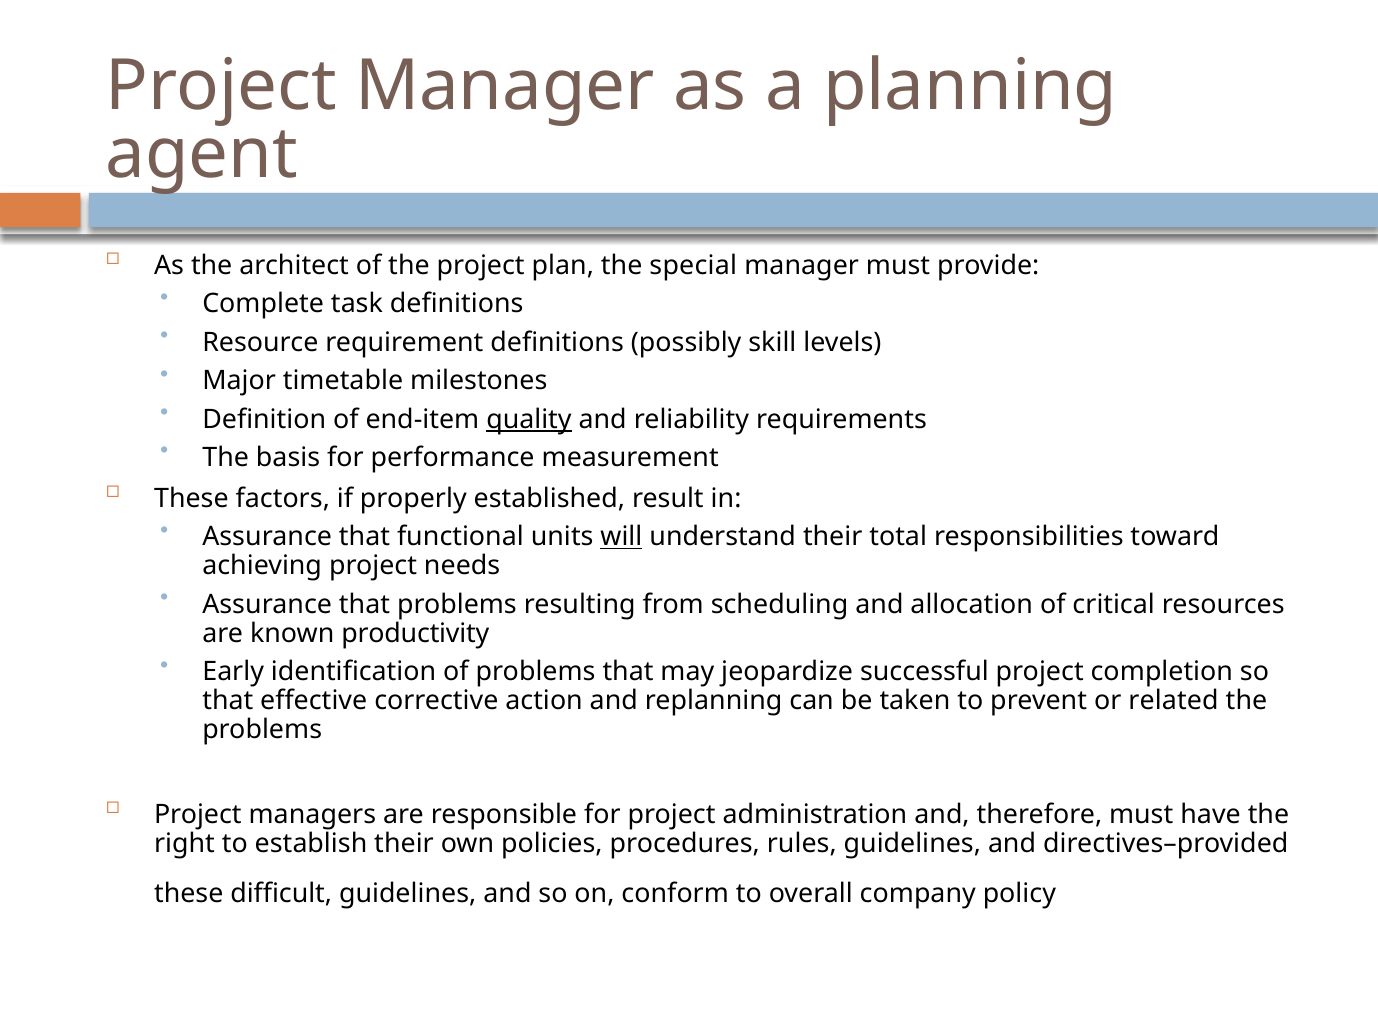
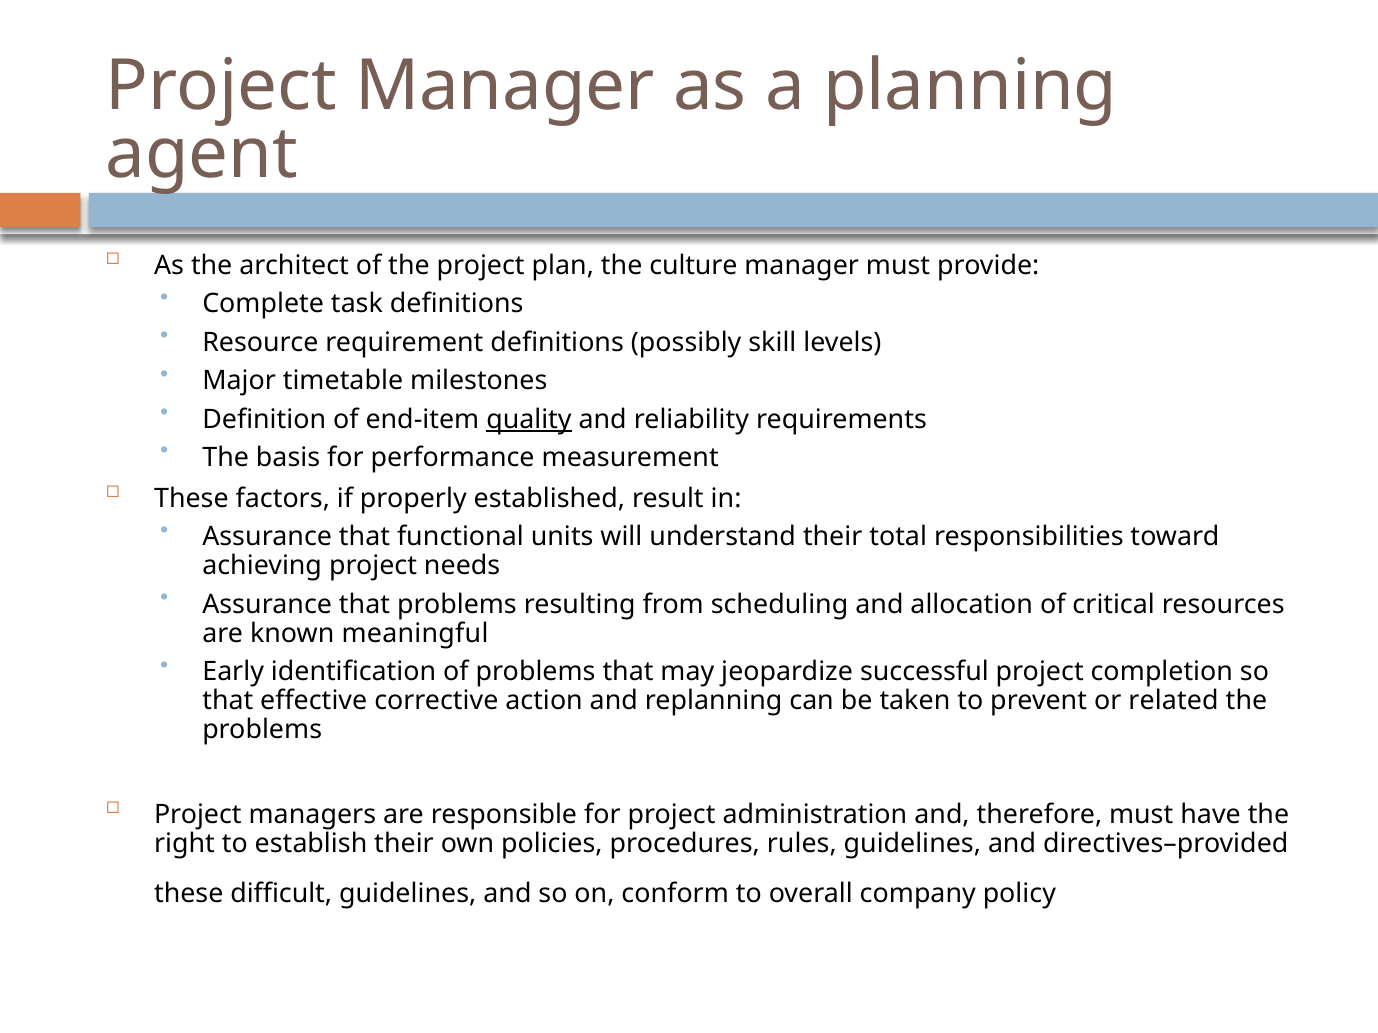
special: special -> culture
will underline: present -> none
productivity: productivity -> meaningful
